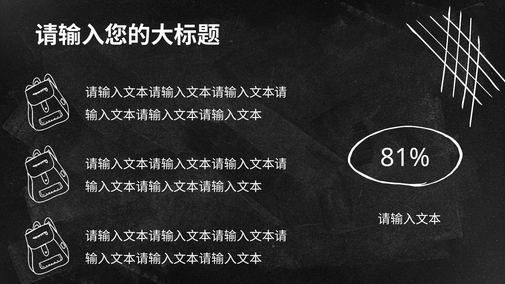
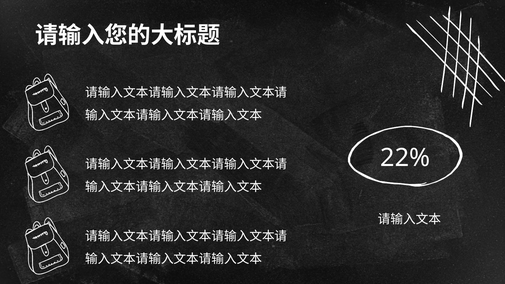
81%: 81% -> 22%
